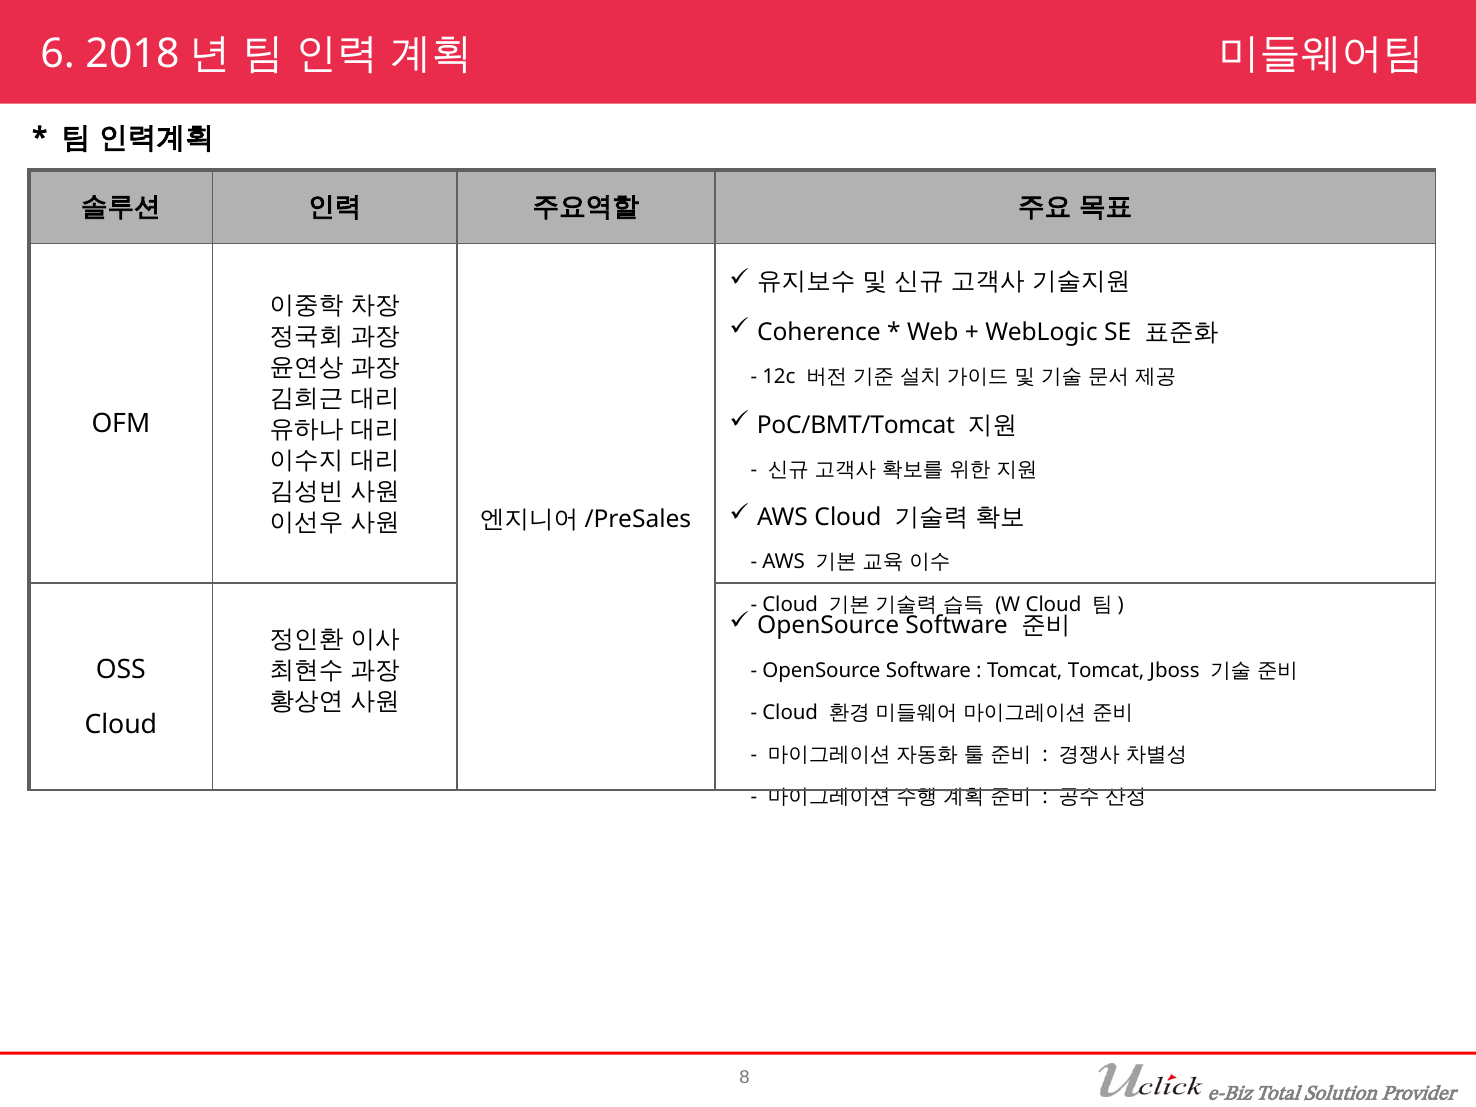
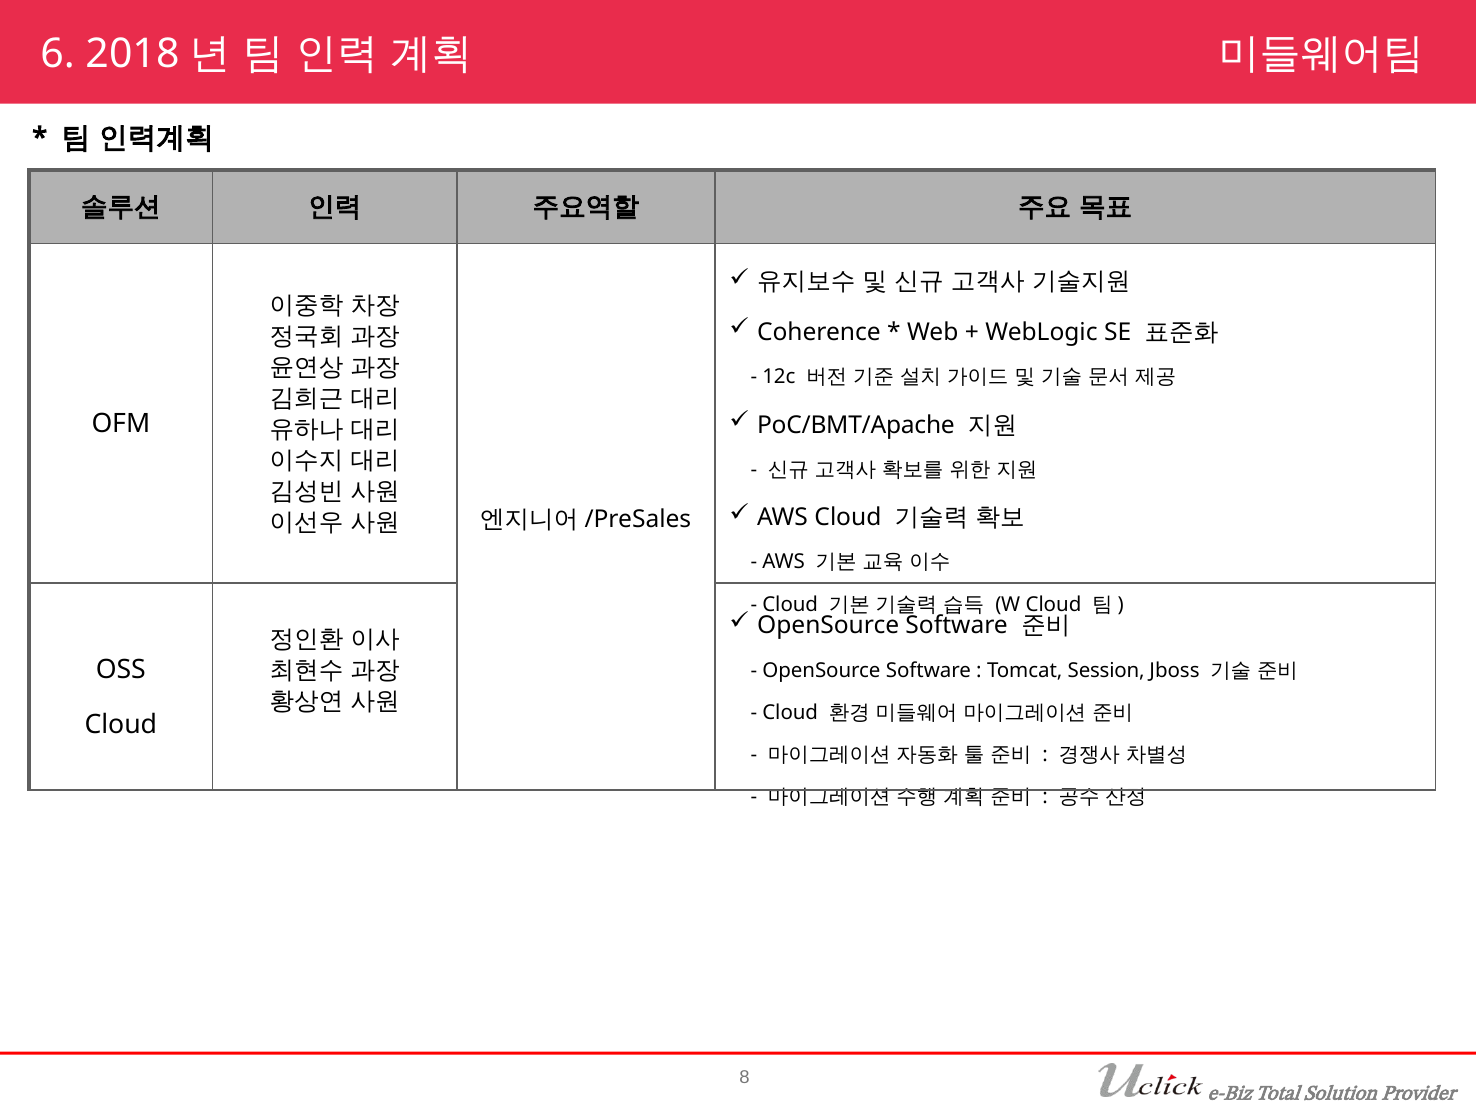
PoC/BMT/Tomcat: PoC/BMT/Tomcat -> PoC/BMT/Apache
Tomcat Tomcat: Tomcat -> Session
